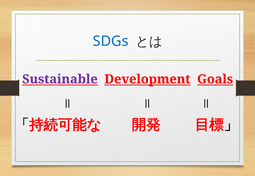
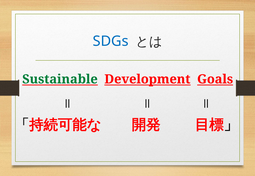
Sustainable colour: purple -> green
